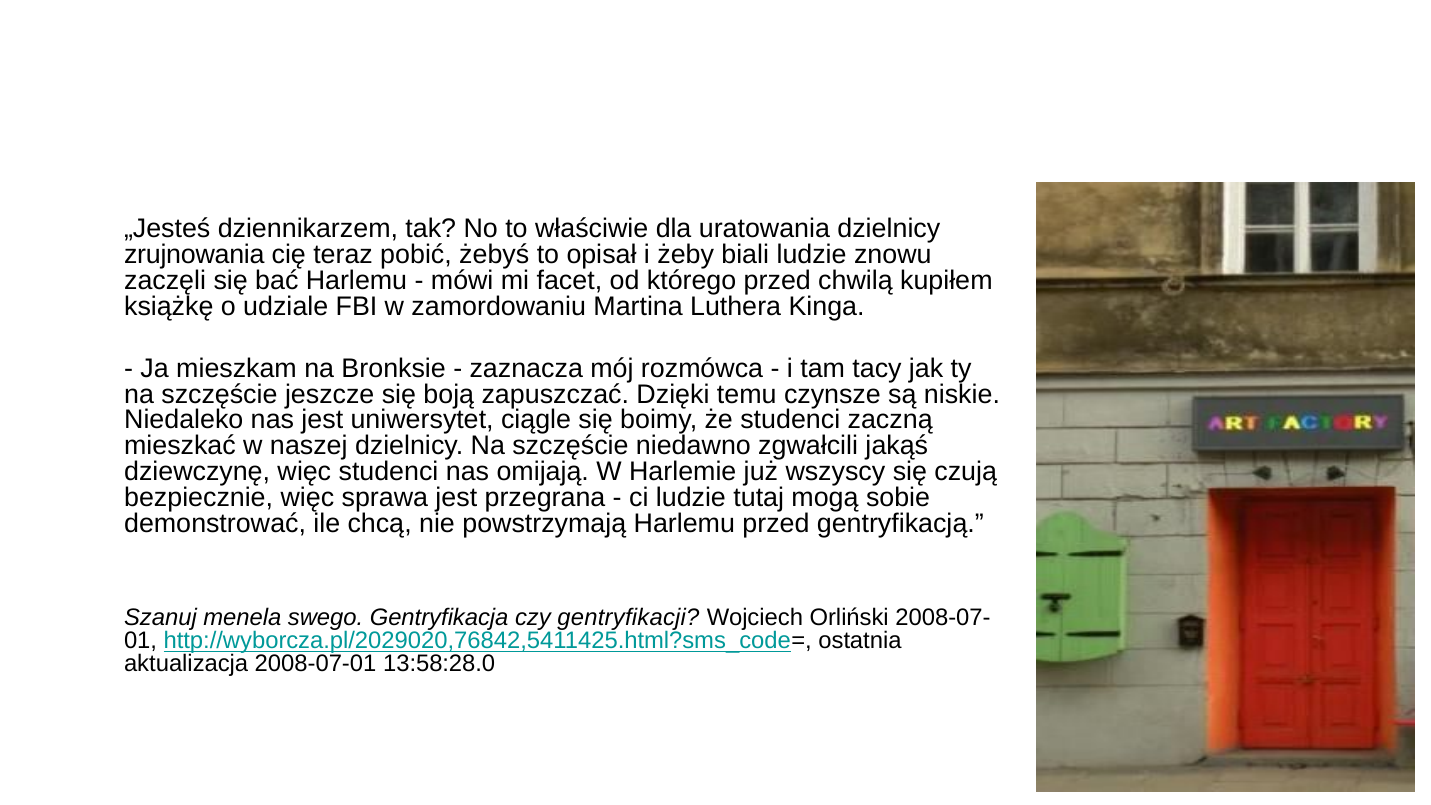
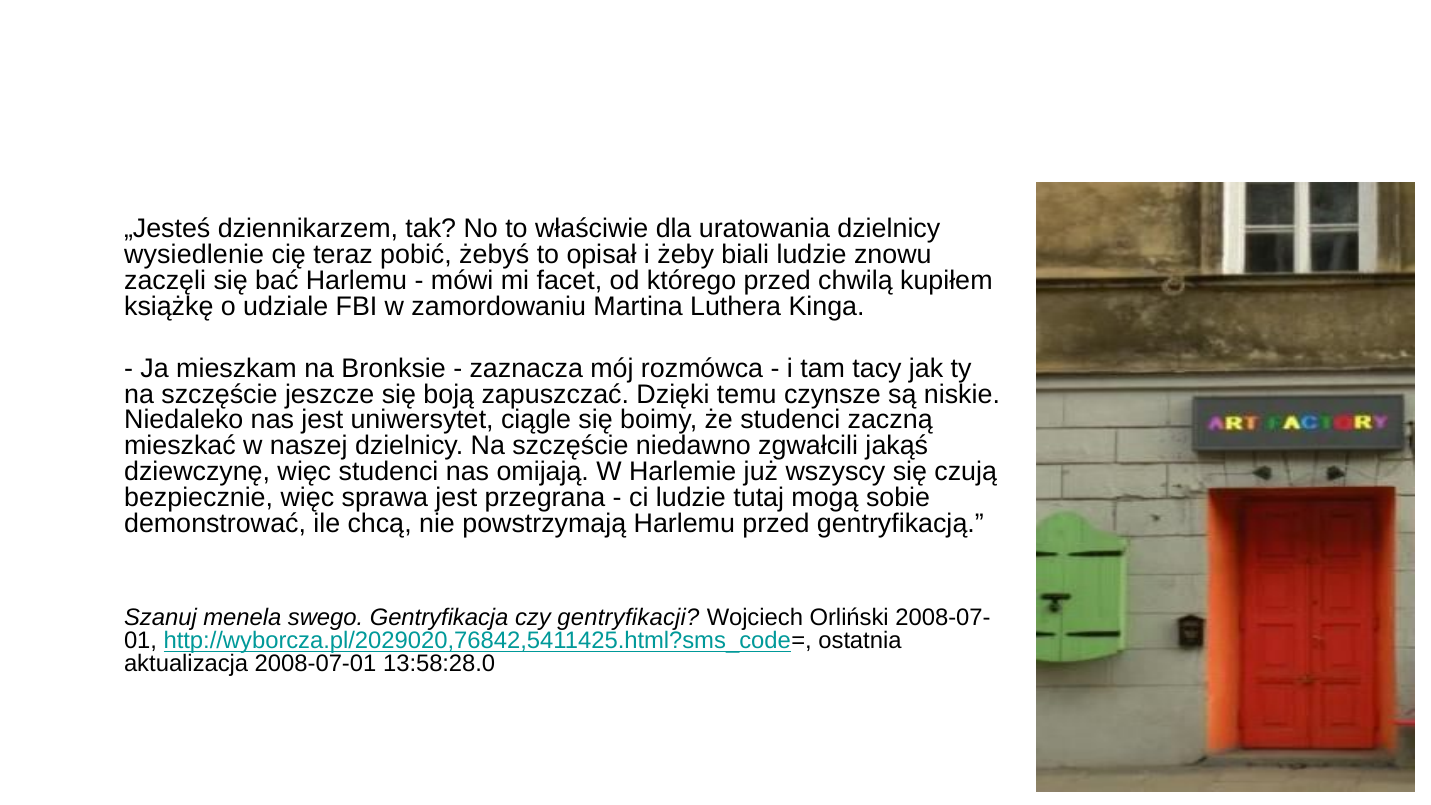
zrujnowania: zrujnowania -> wysiedlenie
